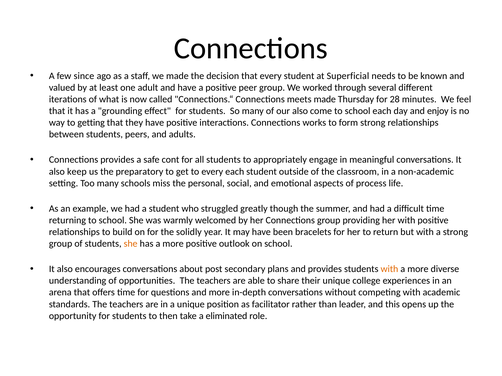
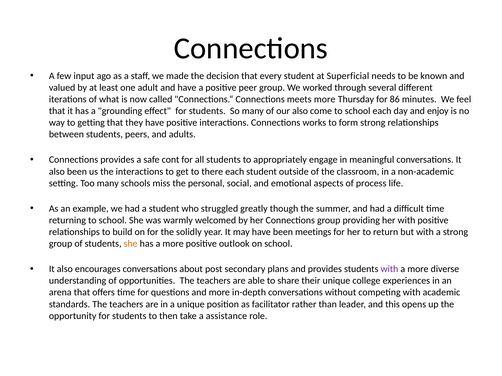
since: since -> input
meets made: made -> more
28: 28 -> 86
also keep: keep -> been
the preparatory: preparatory -> interactions
to every: every -> there
bracelets: bracelets -> meetings
with at (389, 269) colour: orange -> purple
eliminated: eliminated -> assistance
